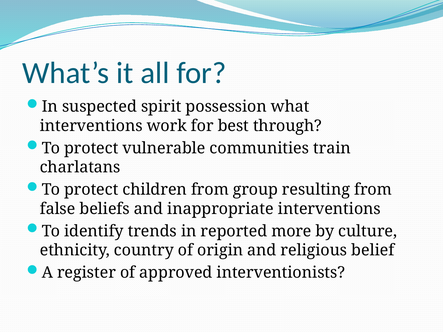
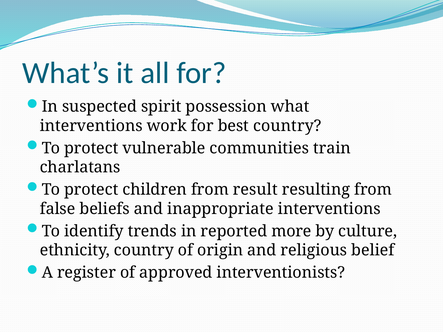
best through: through -> country
group: group -> result
